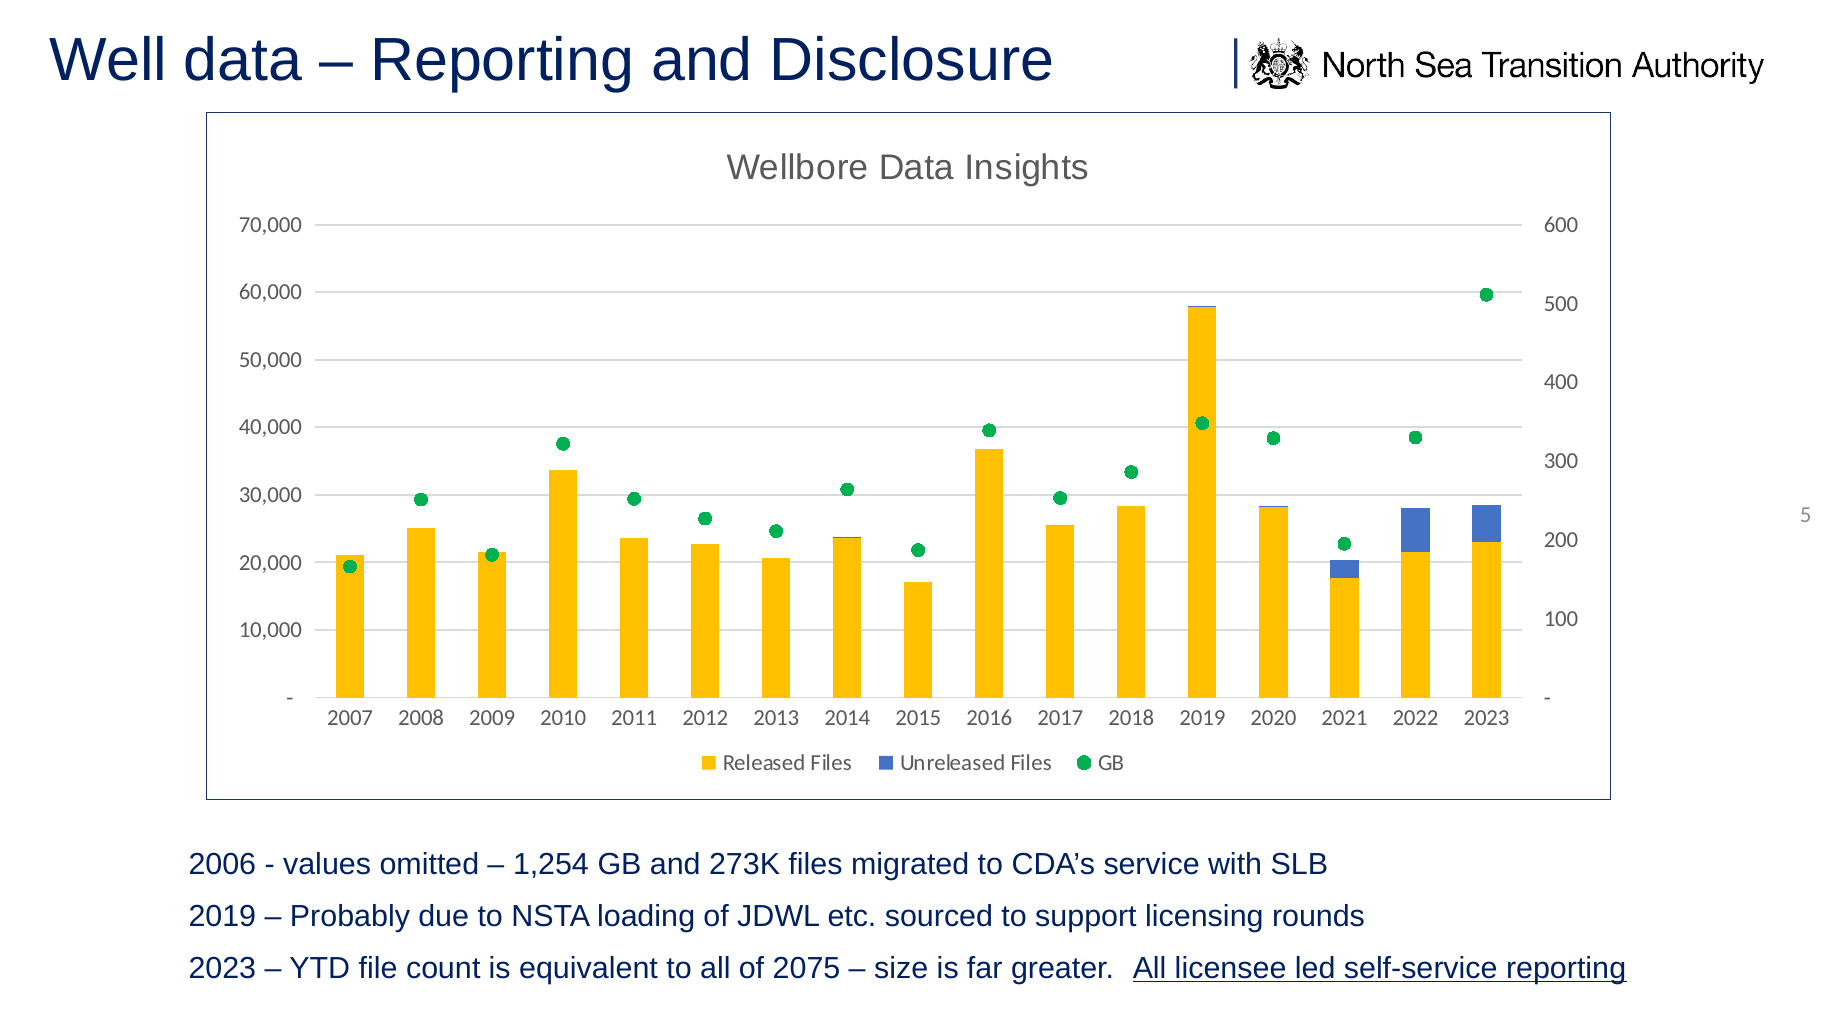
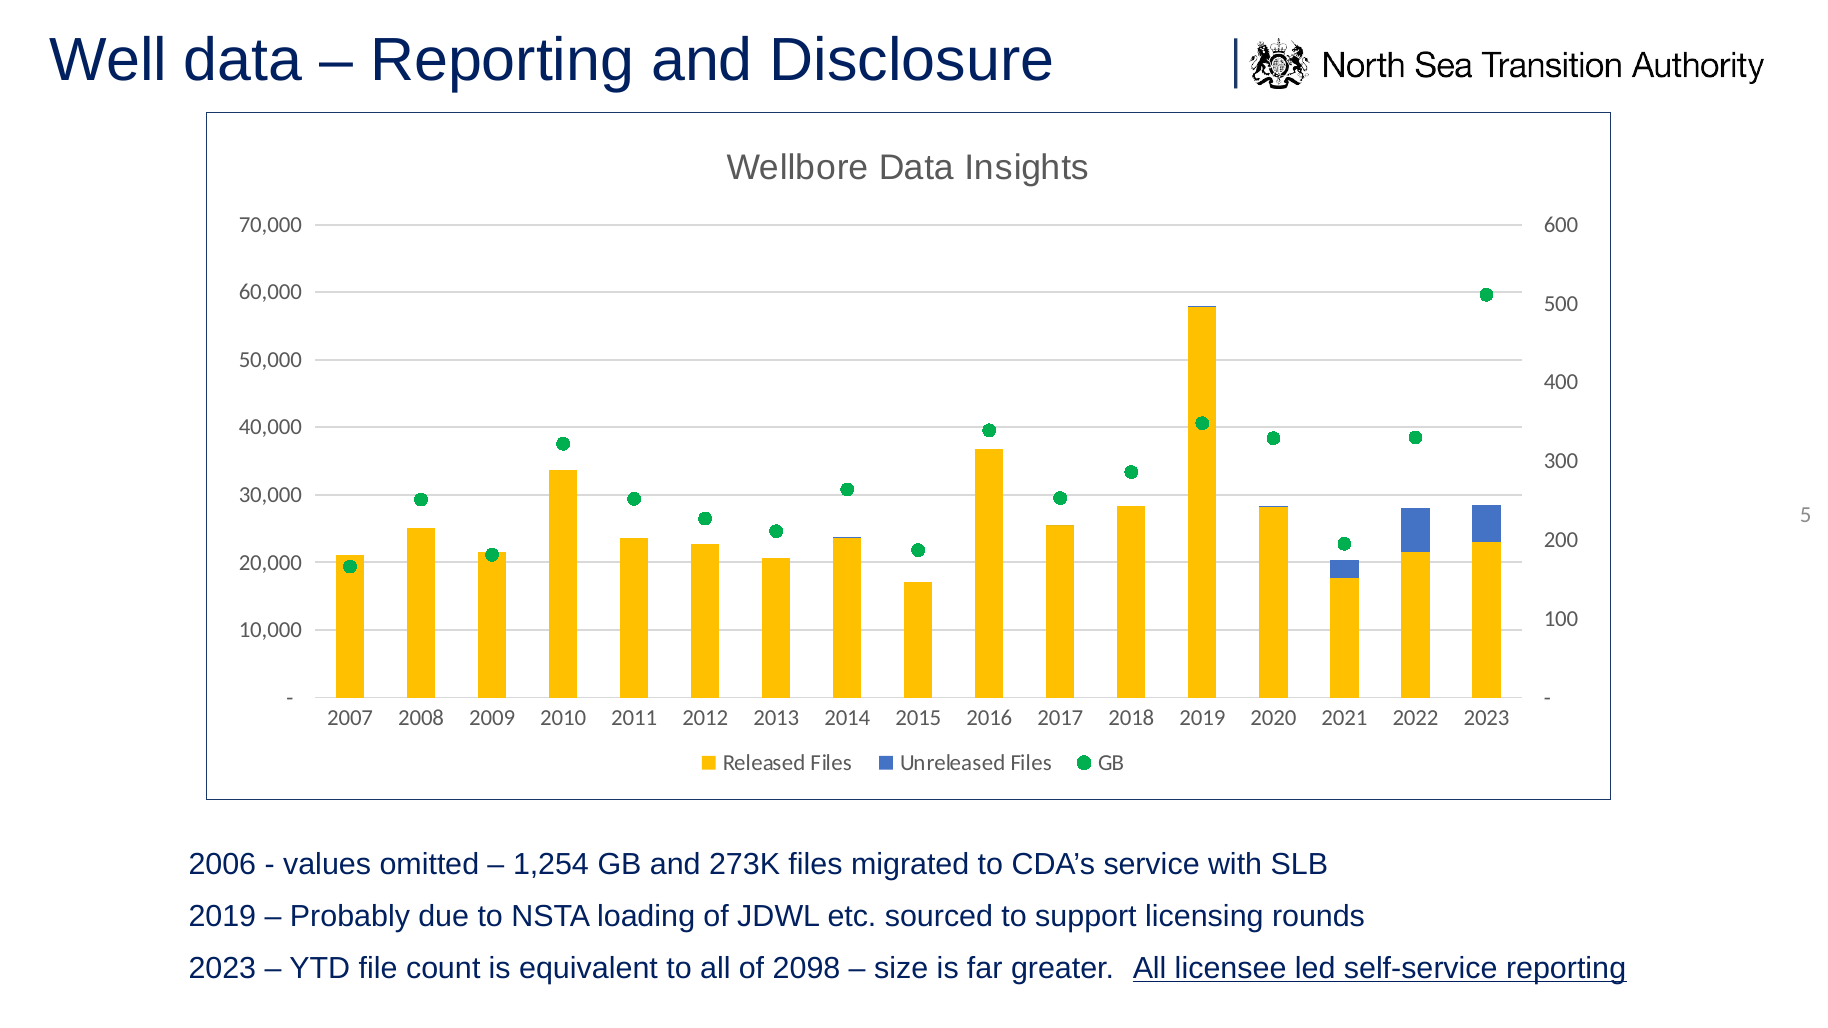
2075: 2075 -> 2098
